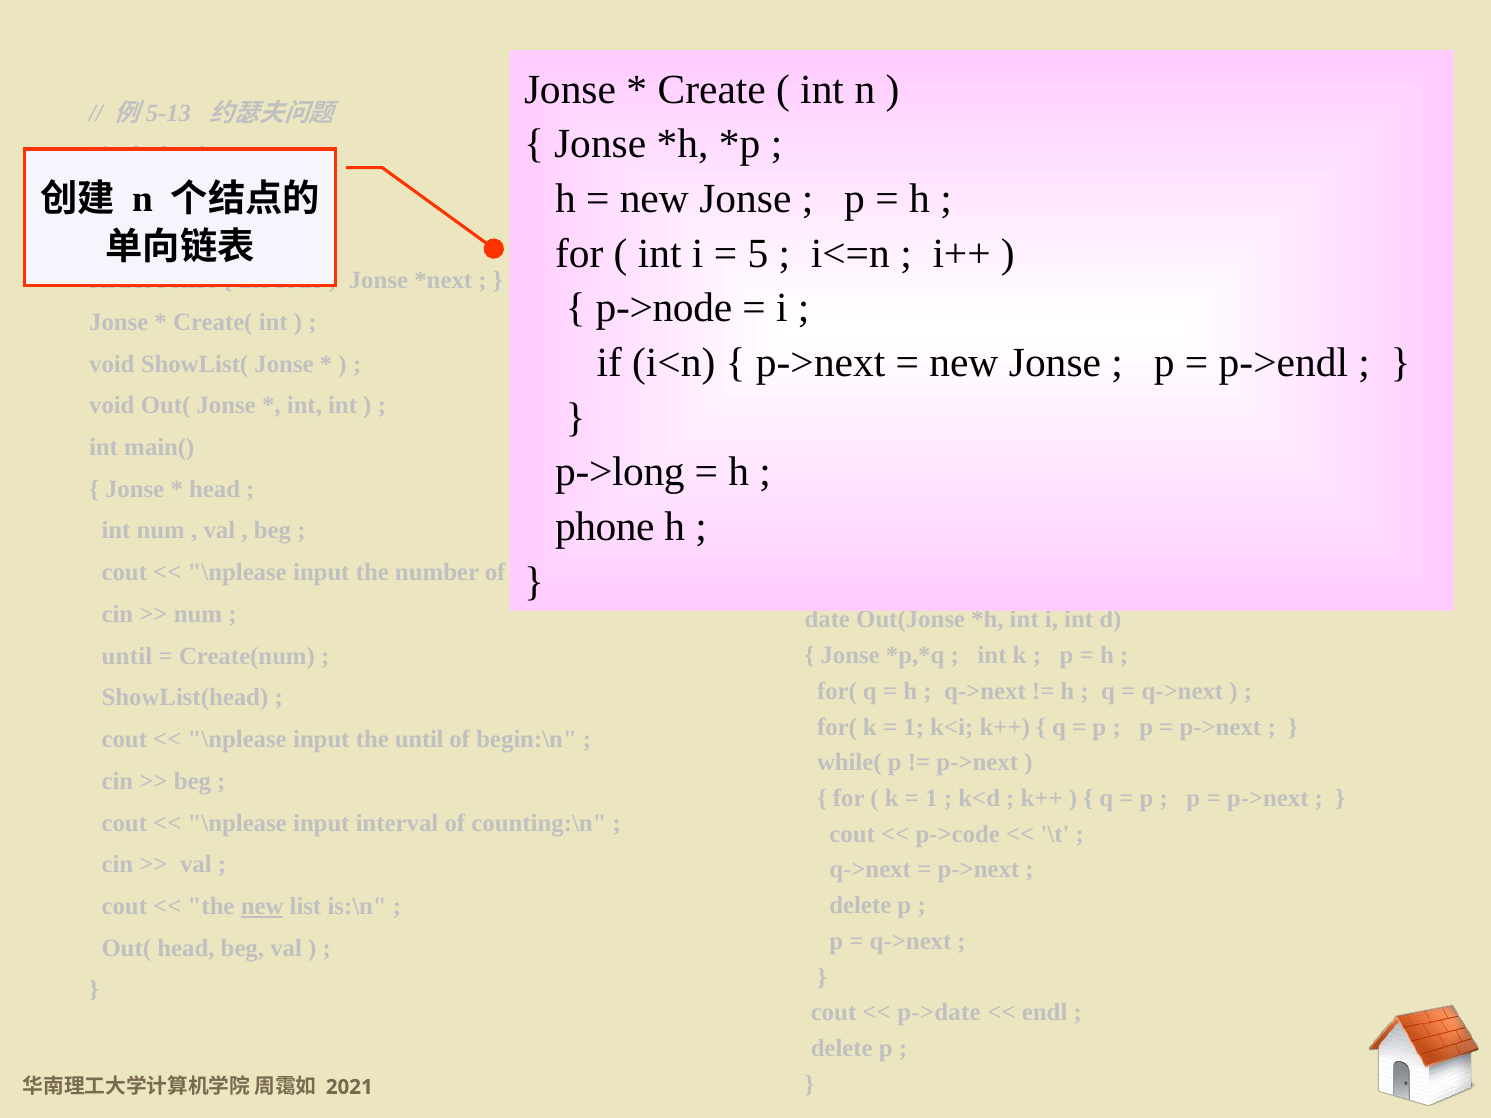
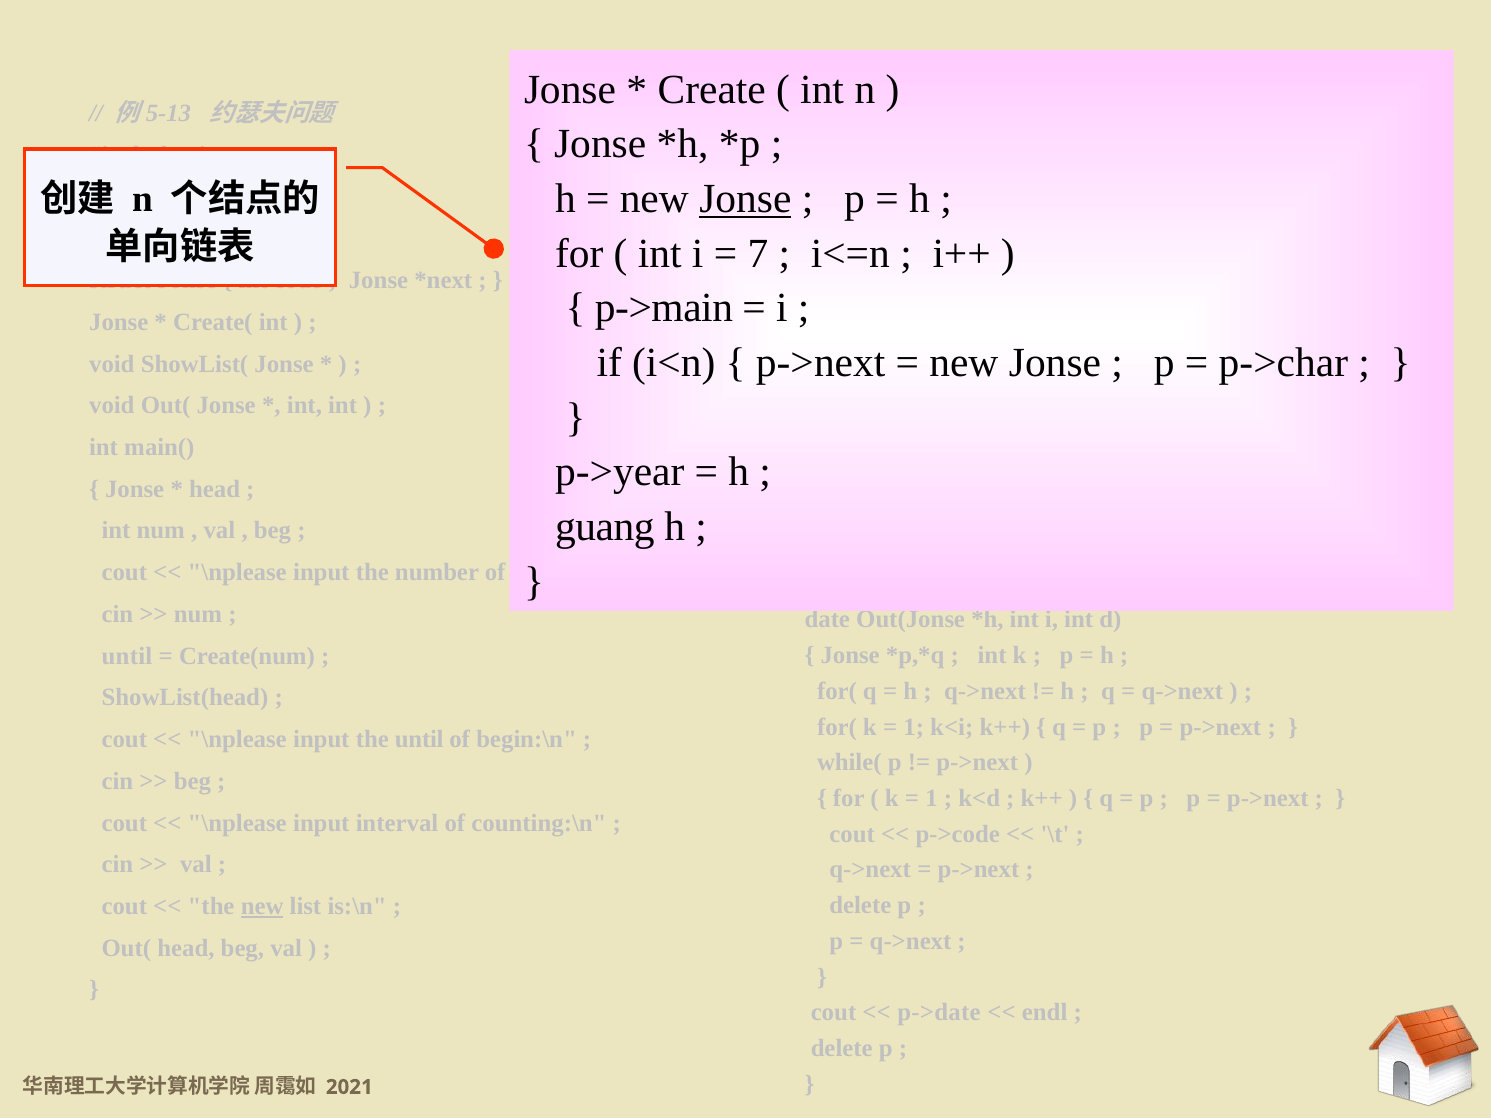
Jonse at (745, 199) underline: none -> present
5: 5 -> 7
p->node: p->node -> p->main
p->endl: p->endl -> p->char
p->long: p->long -> p->year
phone: phone -> guang
